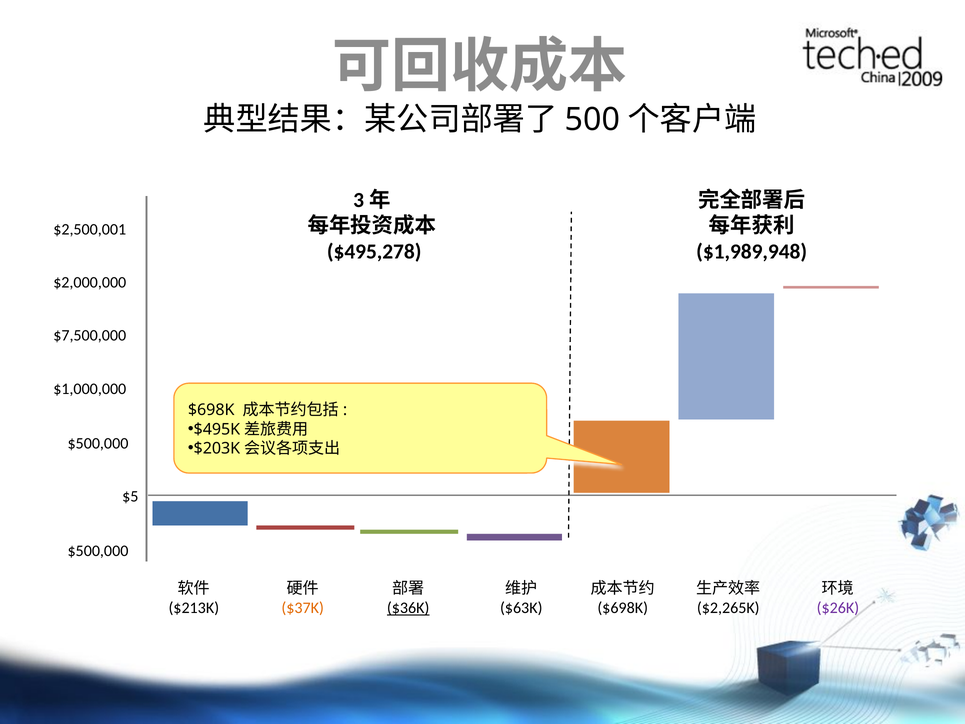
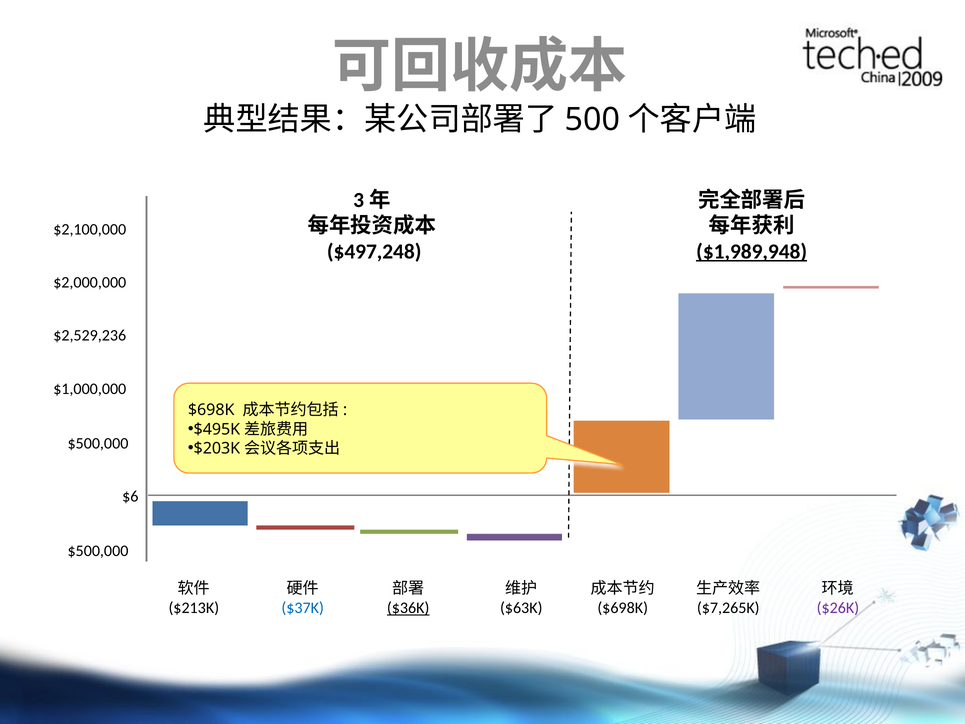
$2,500,001: $2,500,001 -> $2,100,000
$495,278: $495,278 -> $497,248
$1,989,948 underline: none -> present
$7,500,000: $7,500,000 -> $2,529,236
$5: $5 -> $6
$37K colour: orange -> blue
$2,265K: $2,265K -> $7,265K
